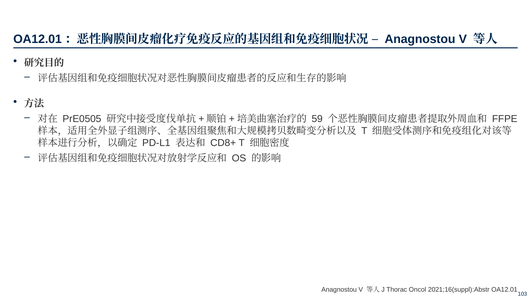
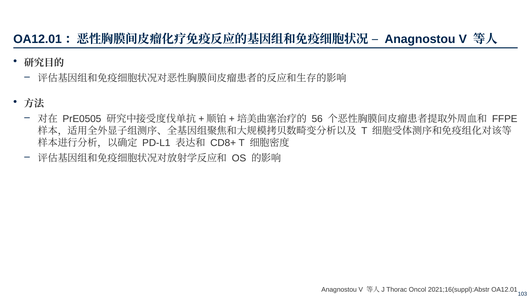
59: 59 -> 56
